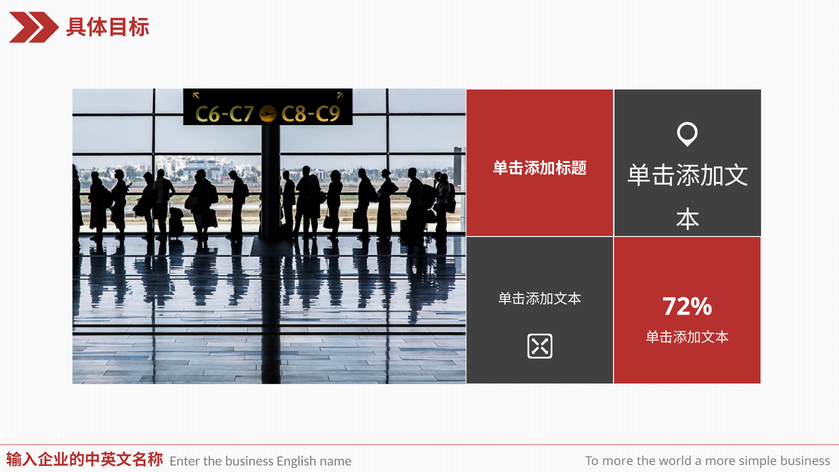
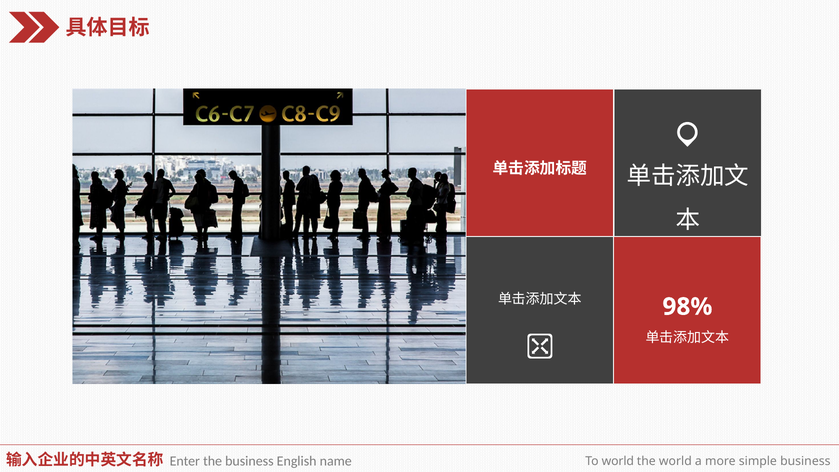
72%: 72% -> 98%
To more: more -> world
